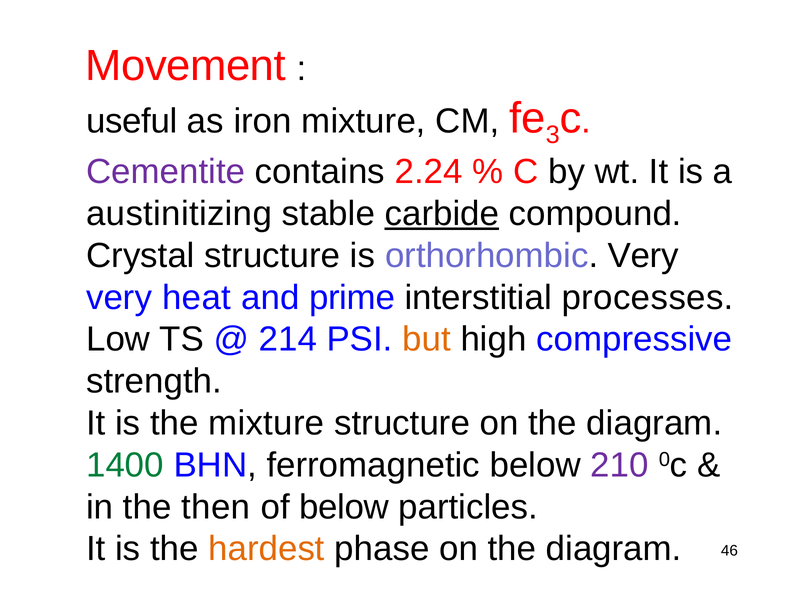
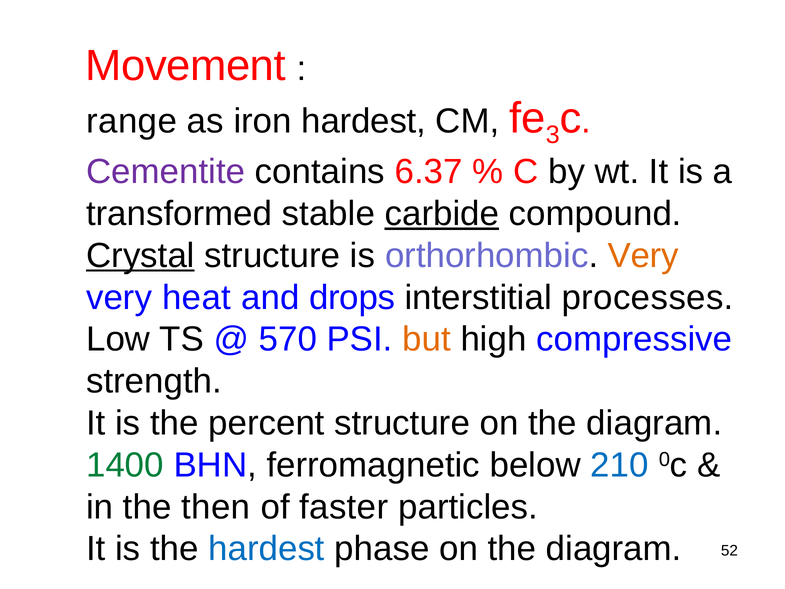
useful: useful -> range
iron mixture: mixture -> hardest
2.24: 2.24 -> 6.37
austinitizing: austinitizing -> transformed
Crystal underline: none -> present
Very at (643, 256) colour: black -> orange
prime: prime -> drops
214: 214 -> 570
the mixture: mixture -> percent
210 colour: purple -> blue
of below: below -> faster
hardest at (266, 549) colour: orange -> blue
46: 46 -> 52
